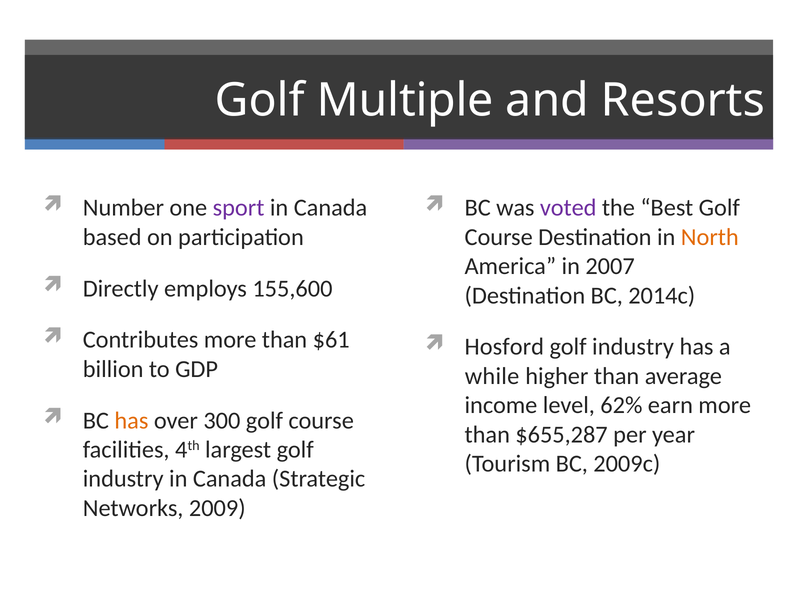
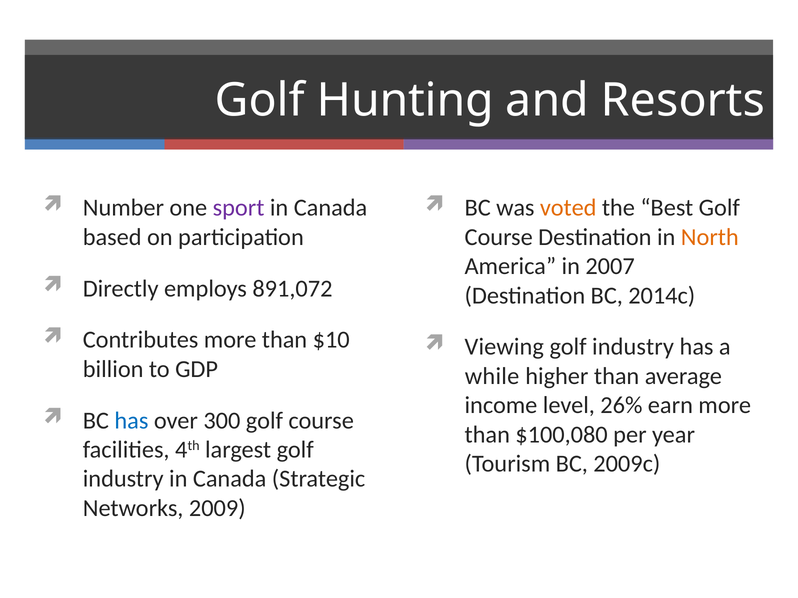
Multiple: Multiple -> Hunting
voted colour: purple -> orange
155,600: 155,600 -> 891,072
$61: $61 -> $10
Hosford: Hosford -> Viewing
62%: 62% -> 26%
has at (131, 421) colour: orange -> blue
$655,287: $655,287 -> $100,080
